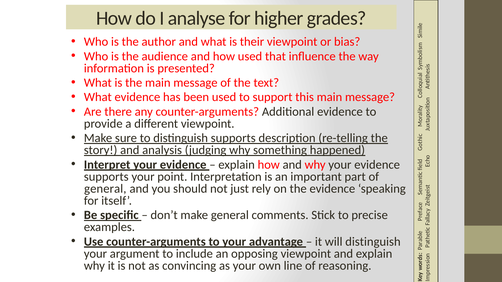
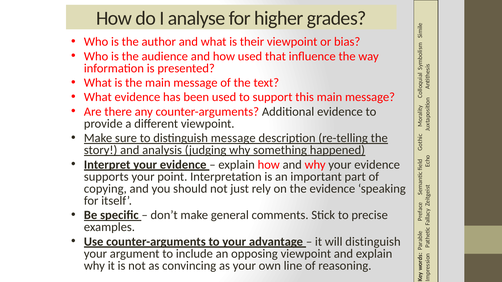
distinguish supports: supports -> message
general at (105, 189): general -> copying
